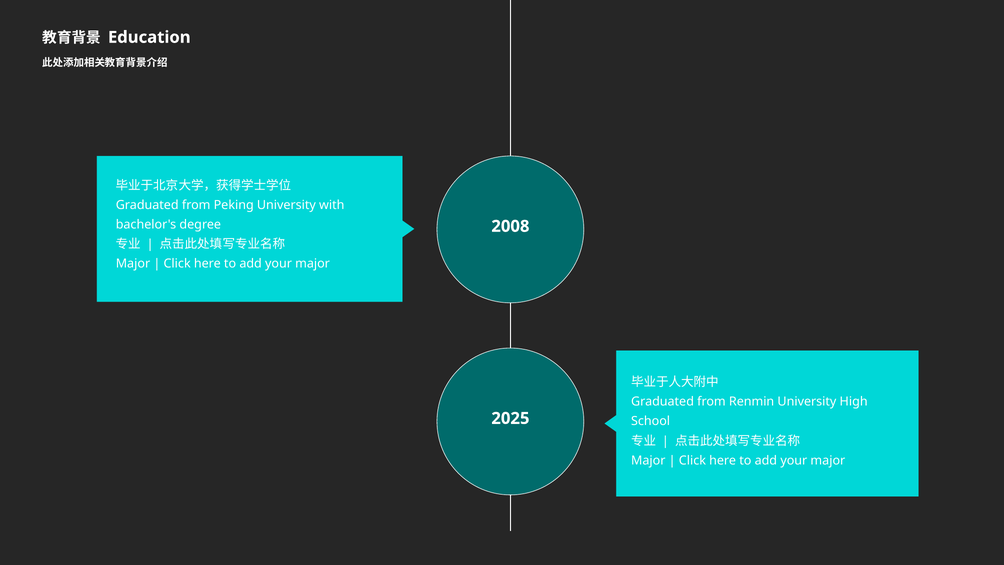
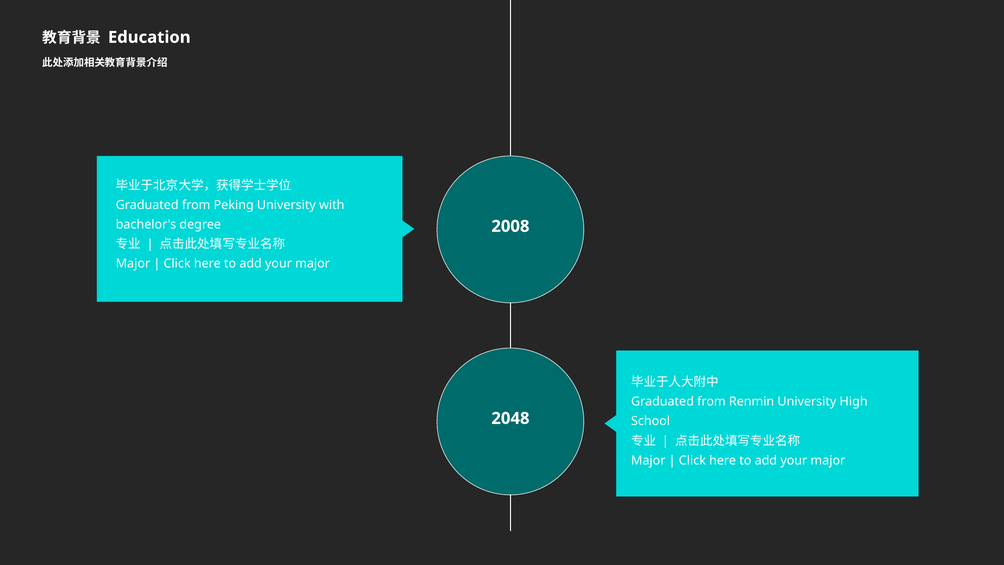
2025: 2025 -> 2048
